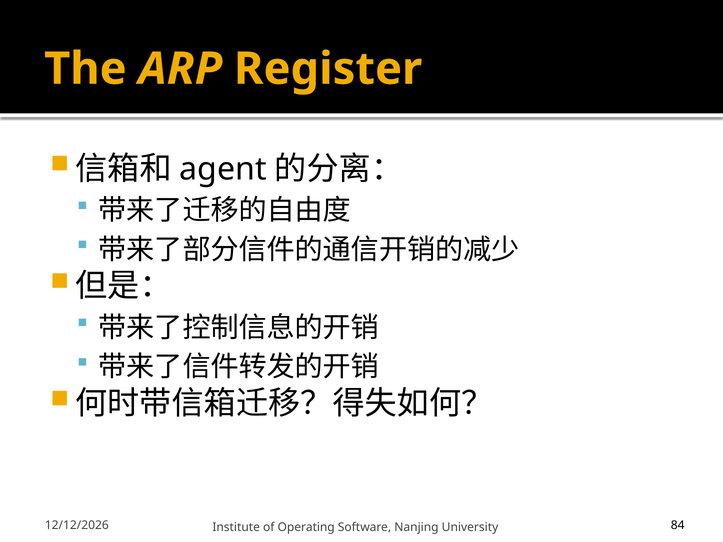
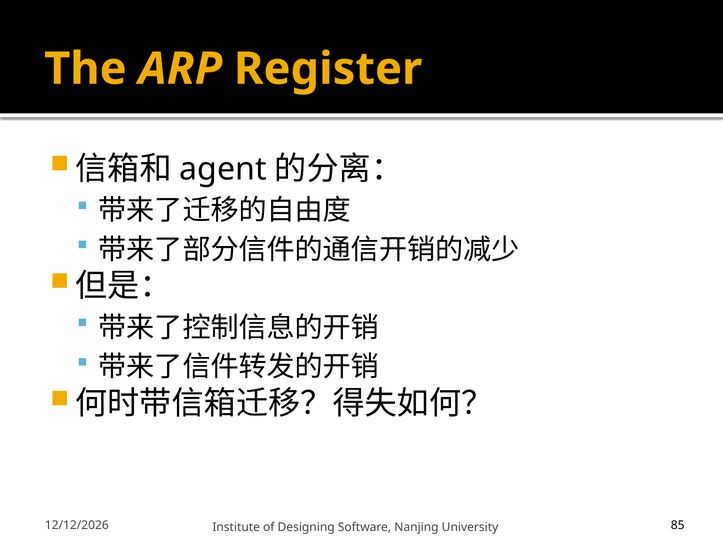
Operating: Operating -> Designing
84: 84 -> 85
